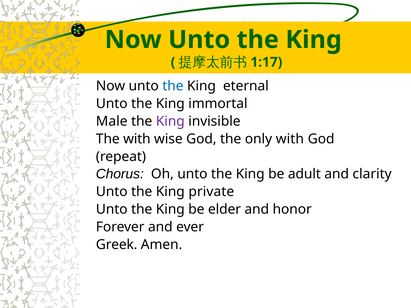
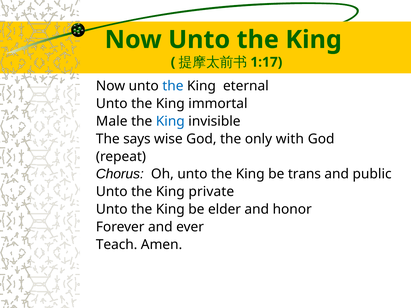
King at (170, 121) colour: purple -> blue
The with: with -> says
adult: adult -> trans
clarity: clarity -> public
Greek: Greek -> Teach
